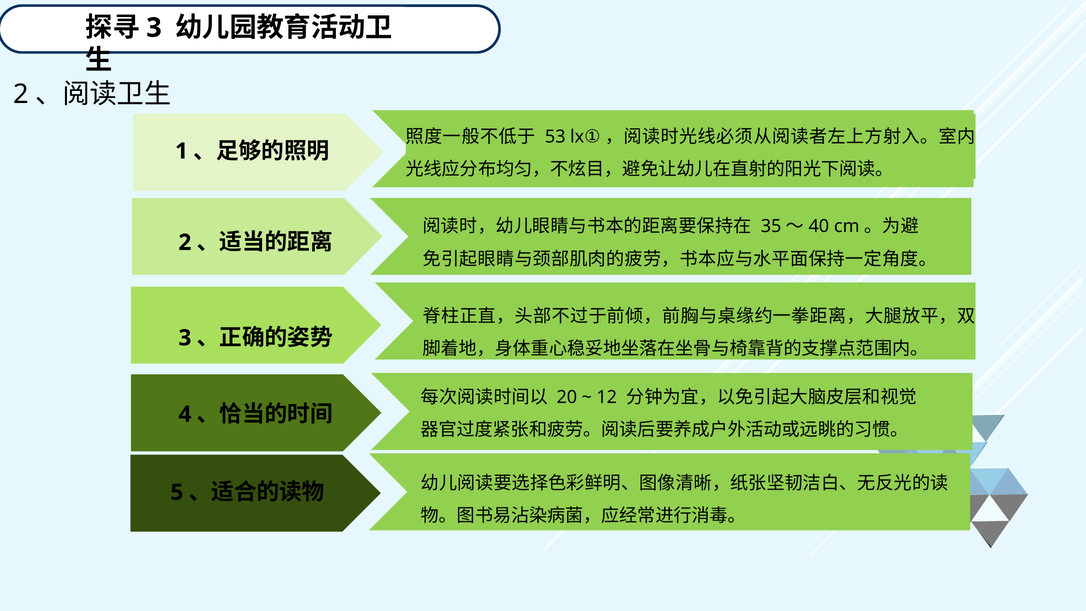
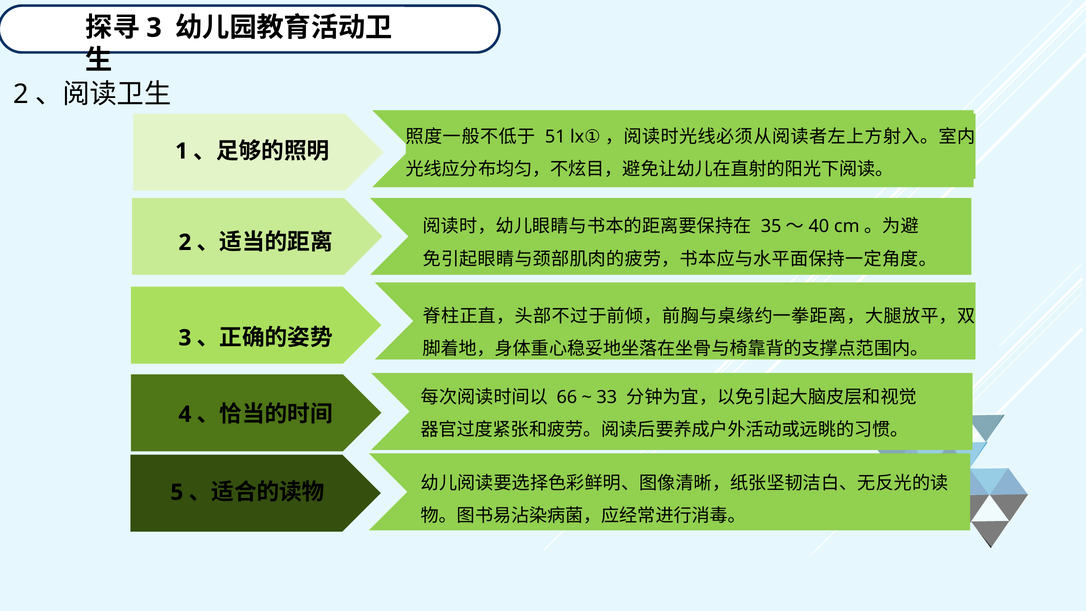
53: 53 -> 51
20: 20 -> 66
12: 12 -> 33
